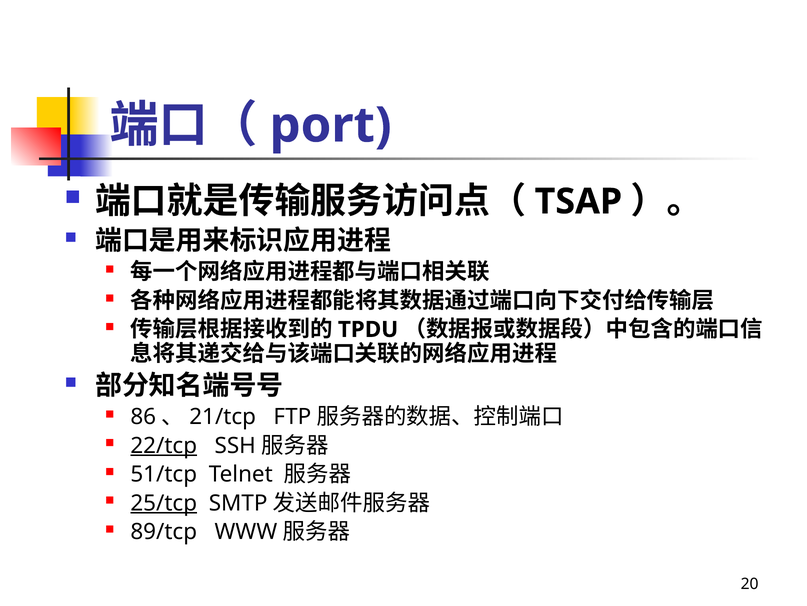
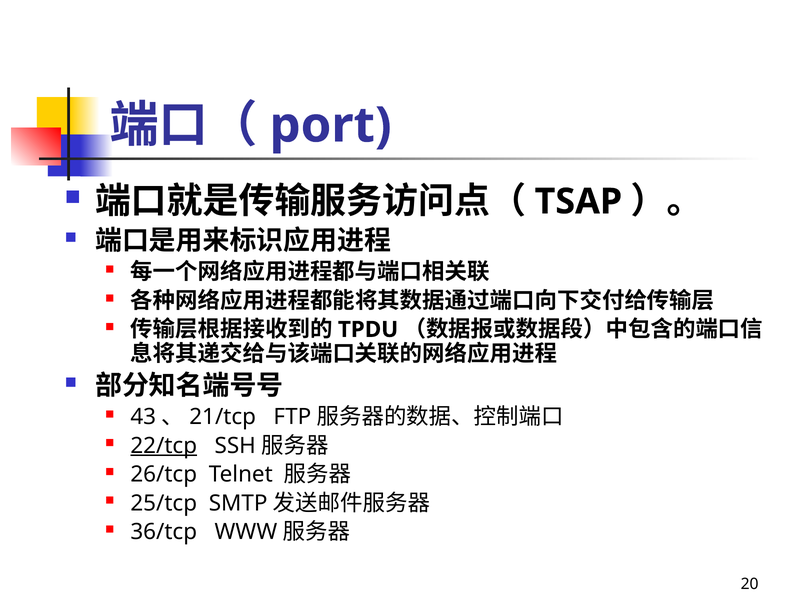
86: 86 -> 43
51/tcp: 51/tcp -> 26/tcp
25/tcp underline: present -> none
89/tcp: 89/tcp -> 36/tcp
